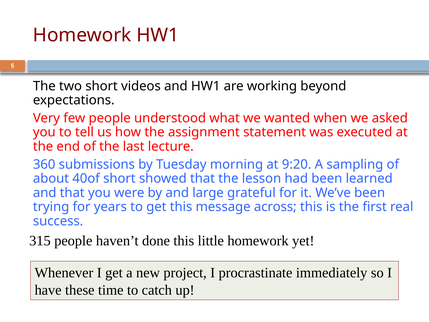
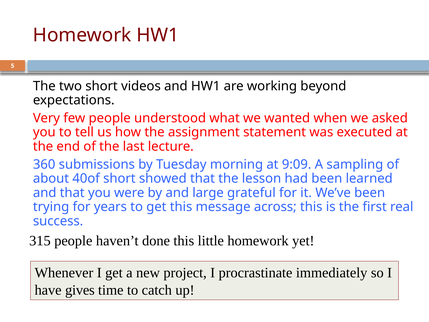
9:20: 9:20 -> 9:09
these: these -> gives
